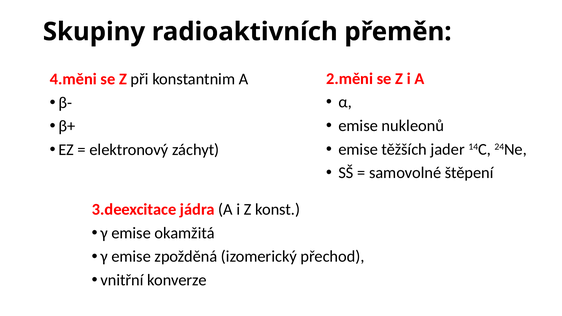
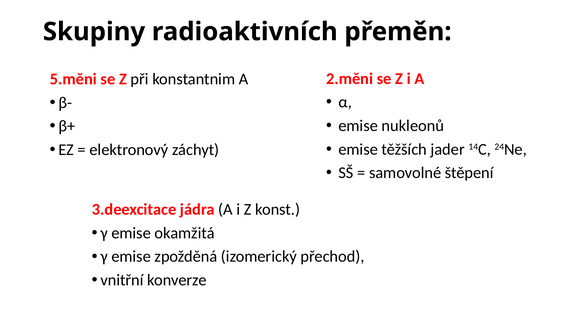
4.měni: 4.měni -> 5.měni
